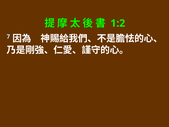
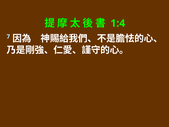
1:2: 1:2 -> 1:4
